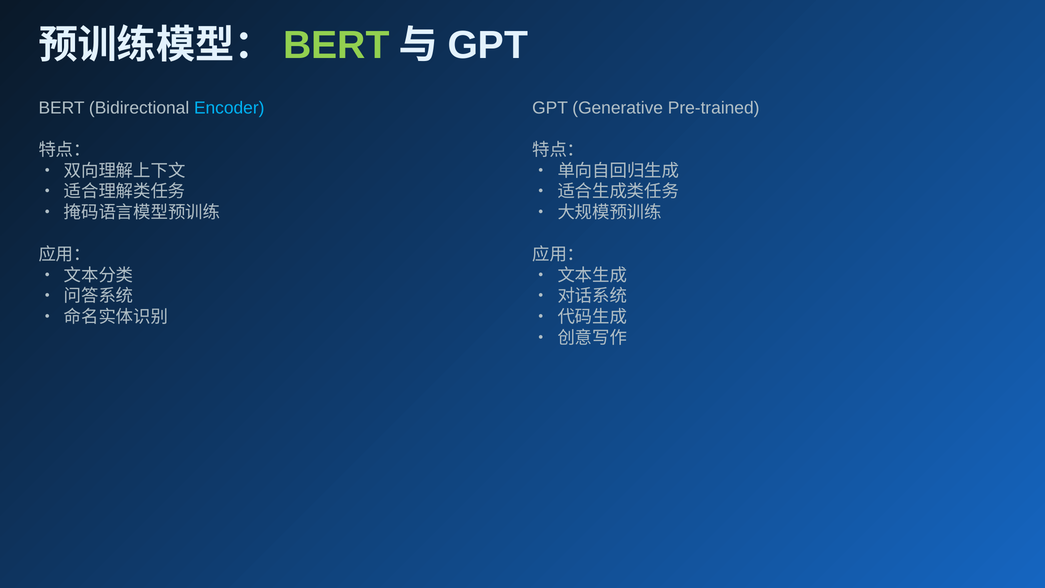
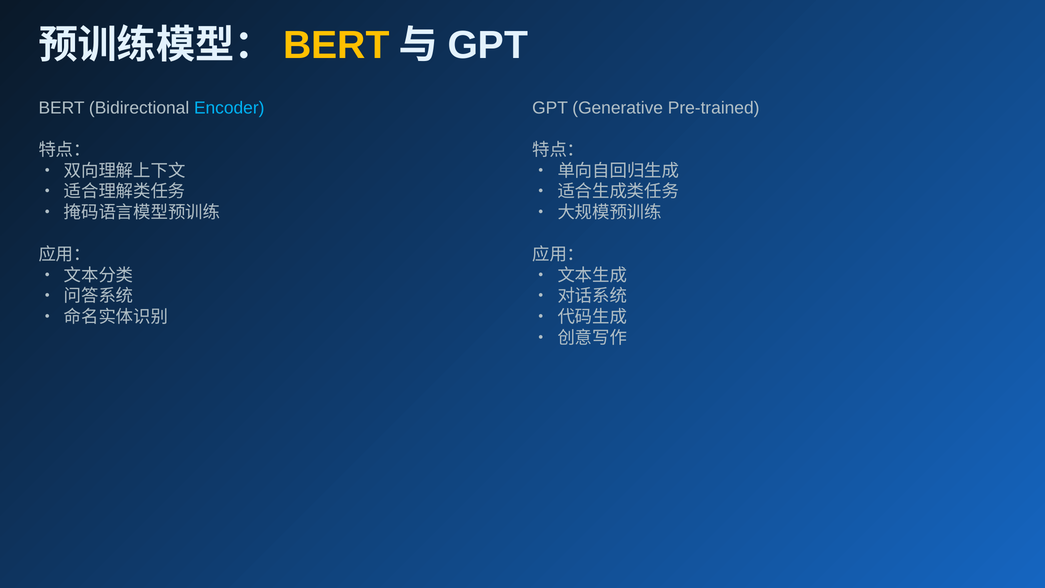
BERT at (336, 46) colour: light green -> yellow
